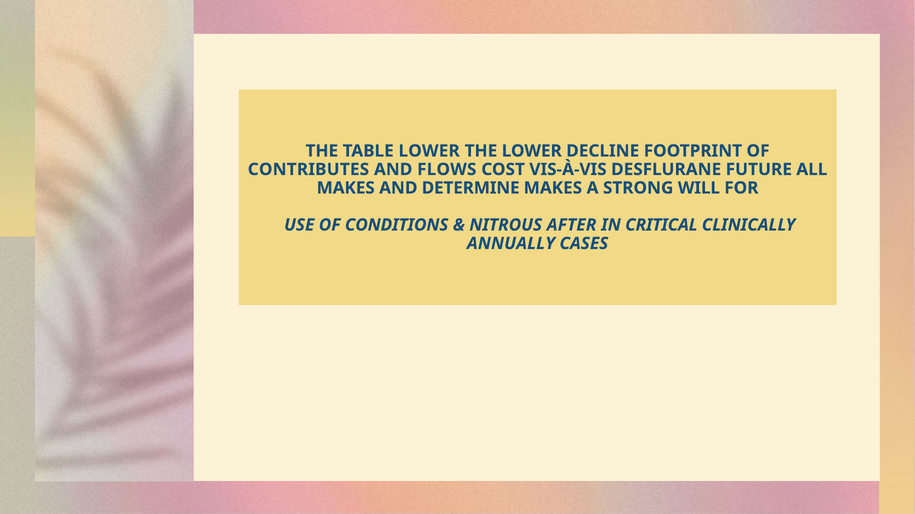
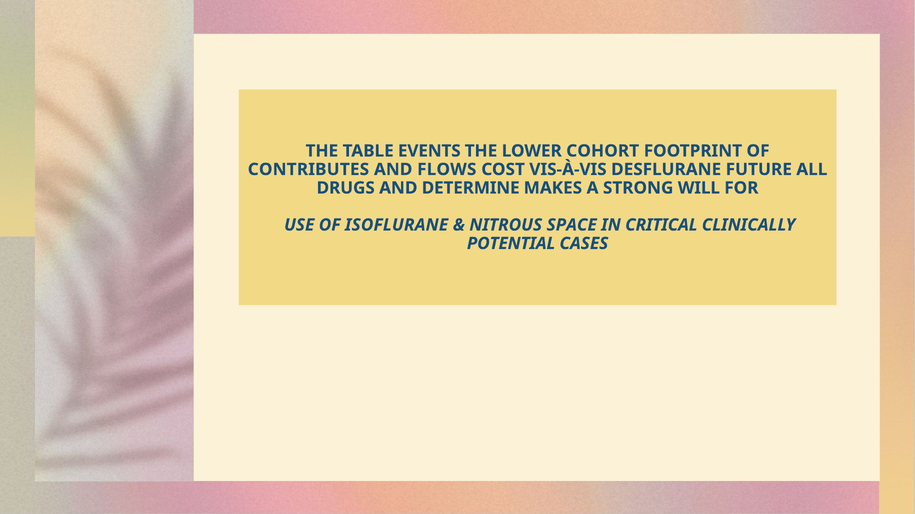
TABLE LOWER: LOWER -> EVENTS
DECLINE: DECLINE -> COHORT
MAKES at (346, 188): MAKES -> DRUGS
CONDITIONS: CONDITIONS -> ISOFLURANE
AFTER: AFTER -> SPACE
ANNUALLY: ANNUALLY -> POTENTIAL
